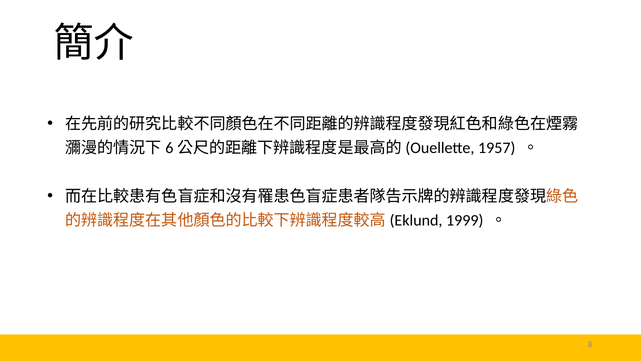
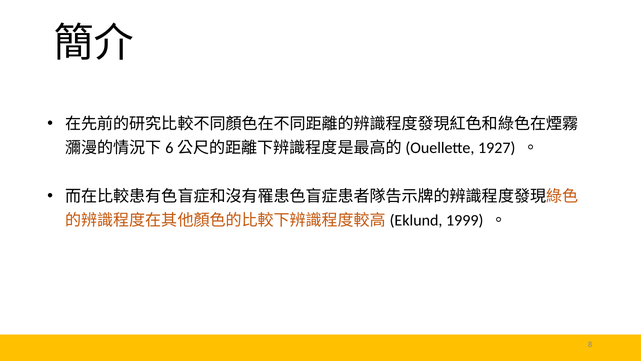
1957: 1957 -> 1927
